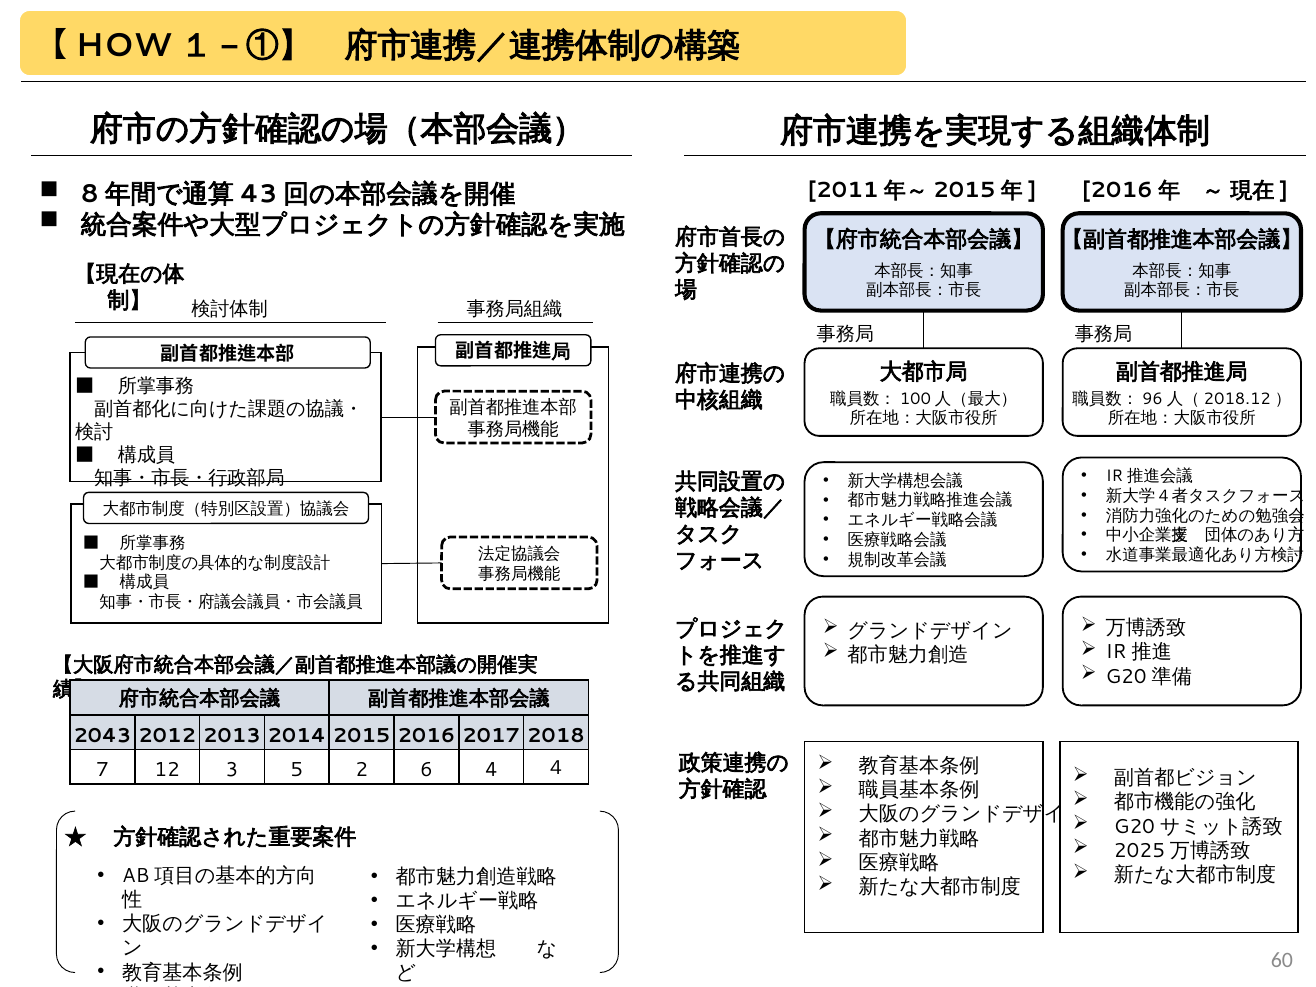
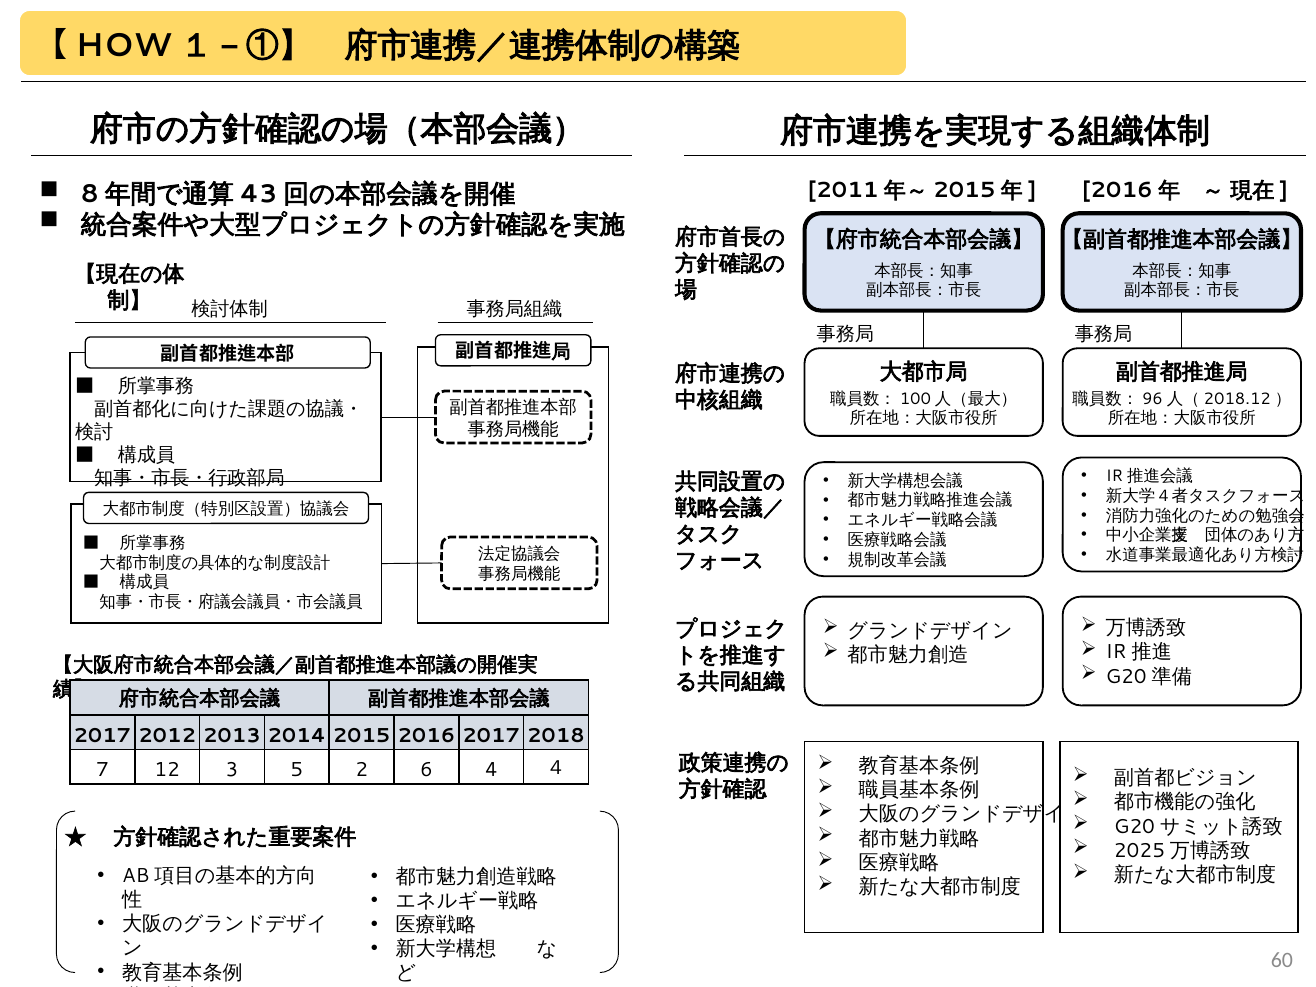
2043 at (102, 735): 2043 -> 2017
